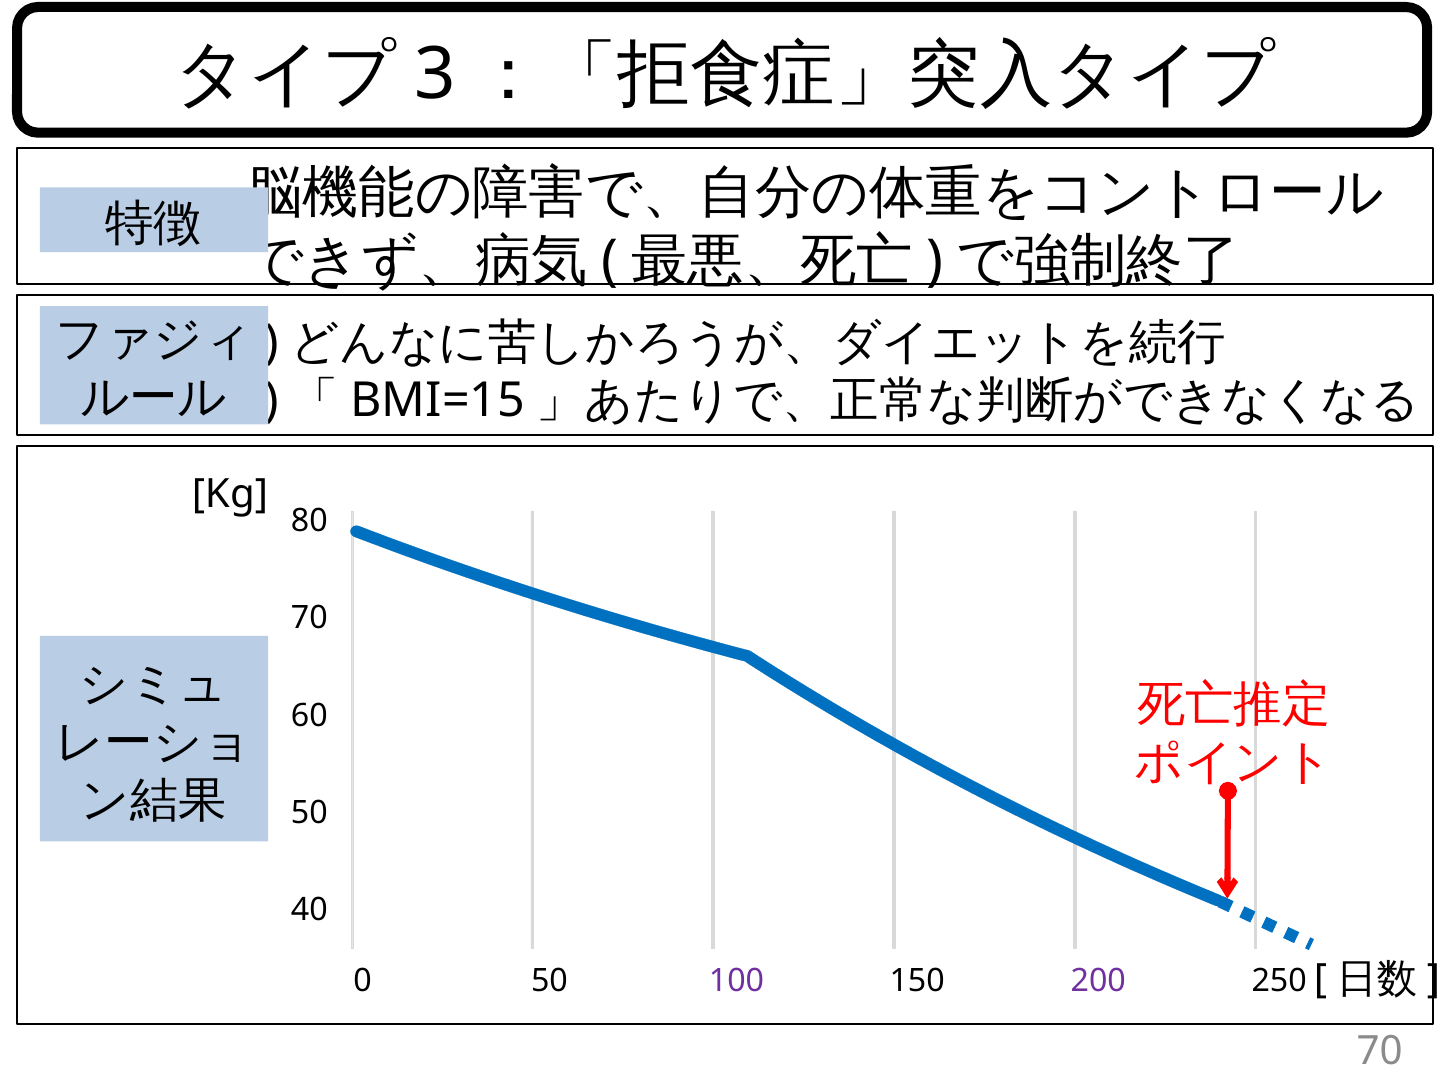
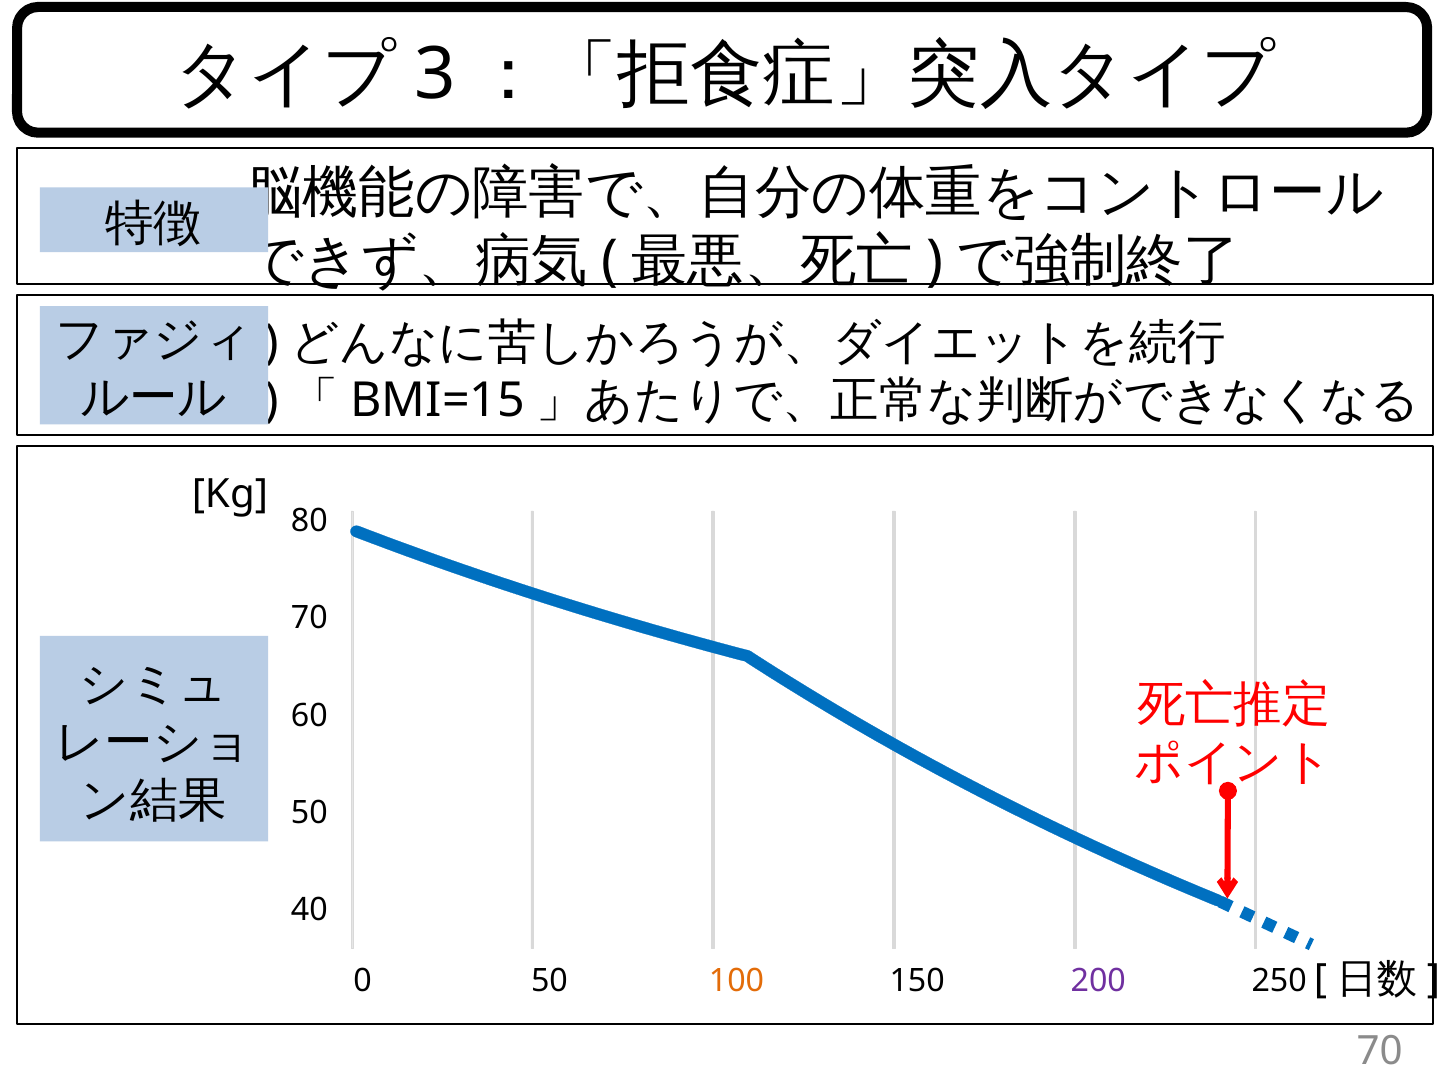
100 colour: purple -> orange
